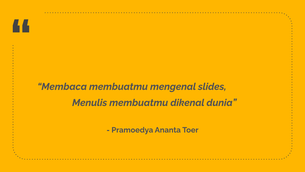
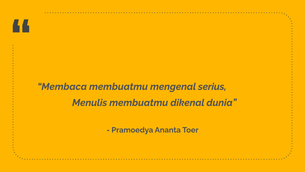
slides: slides -> serius
